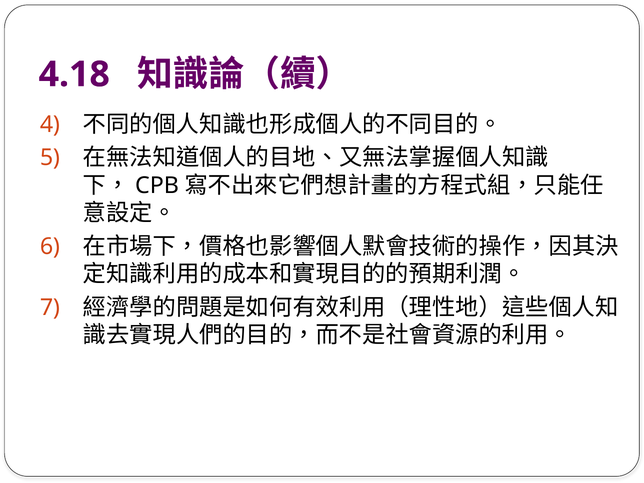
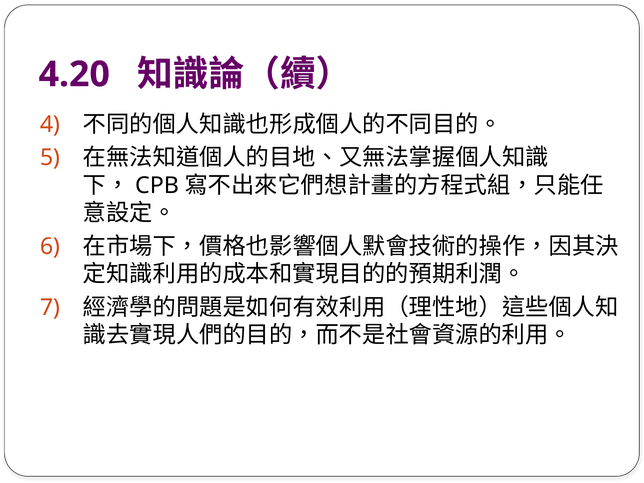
4.18: 4.18 -> 4.20
